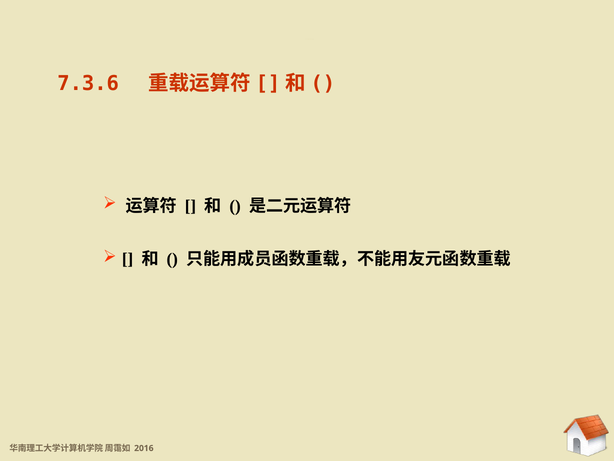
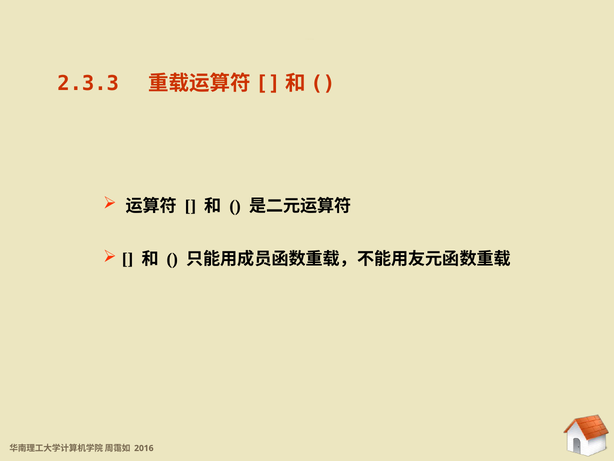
7.3.6: 7.3.6 -> 2.3.3
